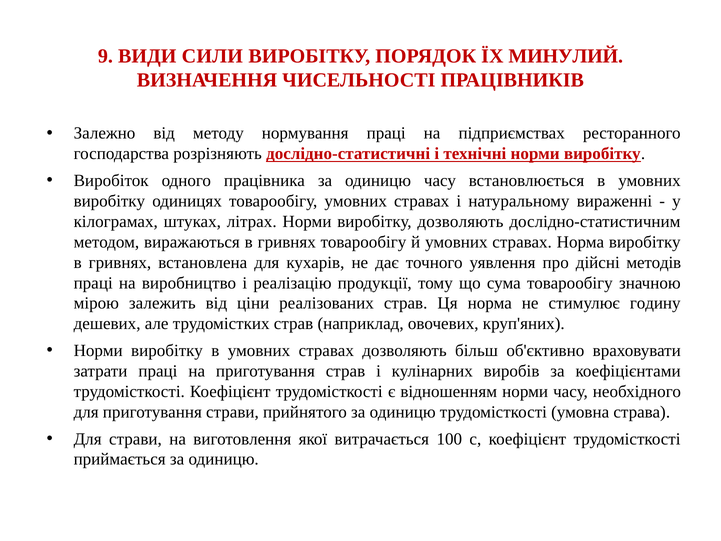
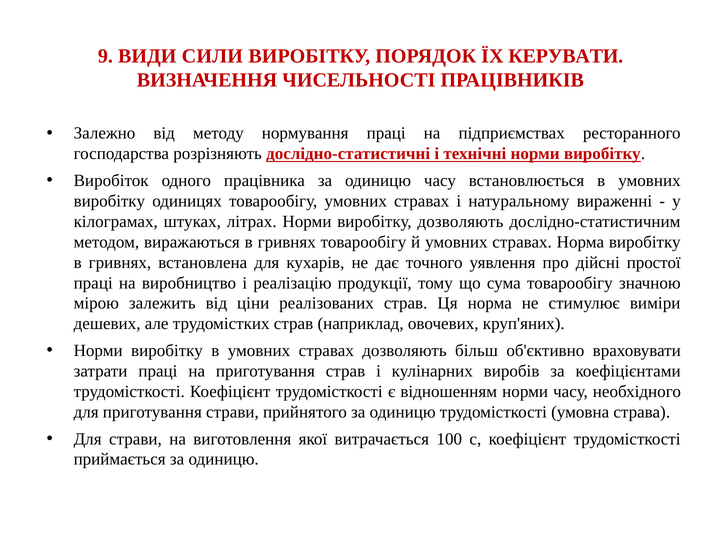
МИНУЛИЙ: МИНУЛИЙ -> КЕРУВАТИ
методів: методів -> простої
годину: годину -> виміри
